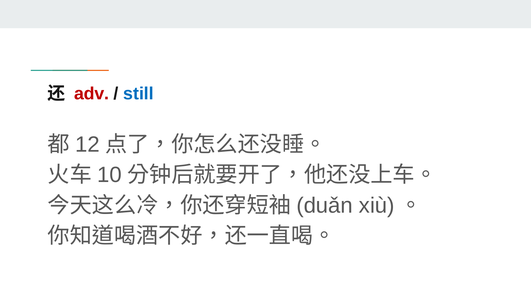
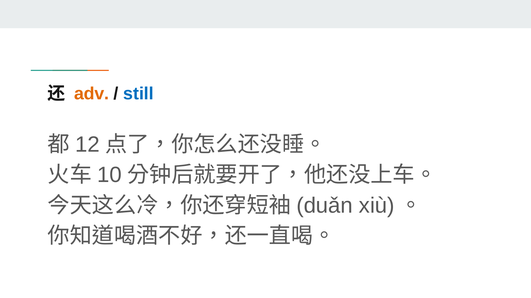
adv colour: red -> orange
